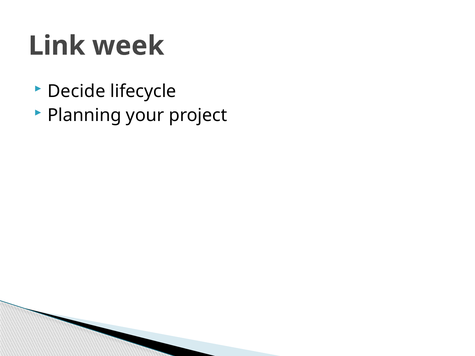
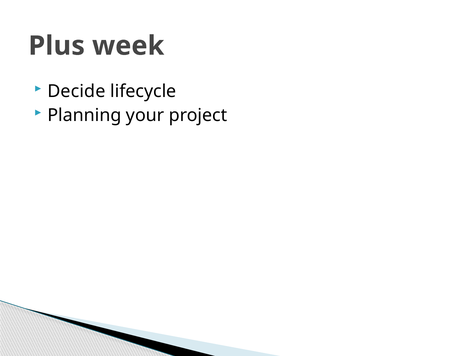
Link: Link -> Plus
